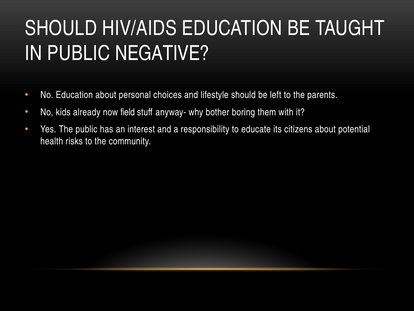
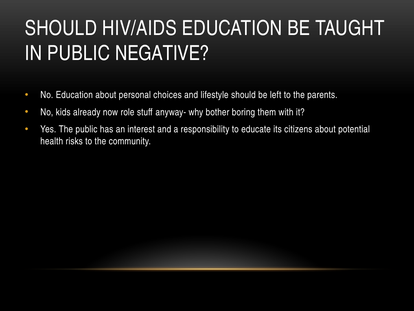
field: field -> role
